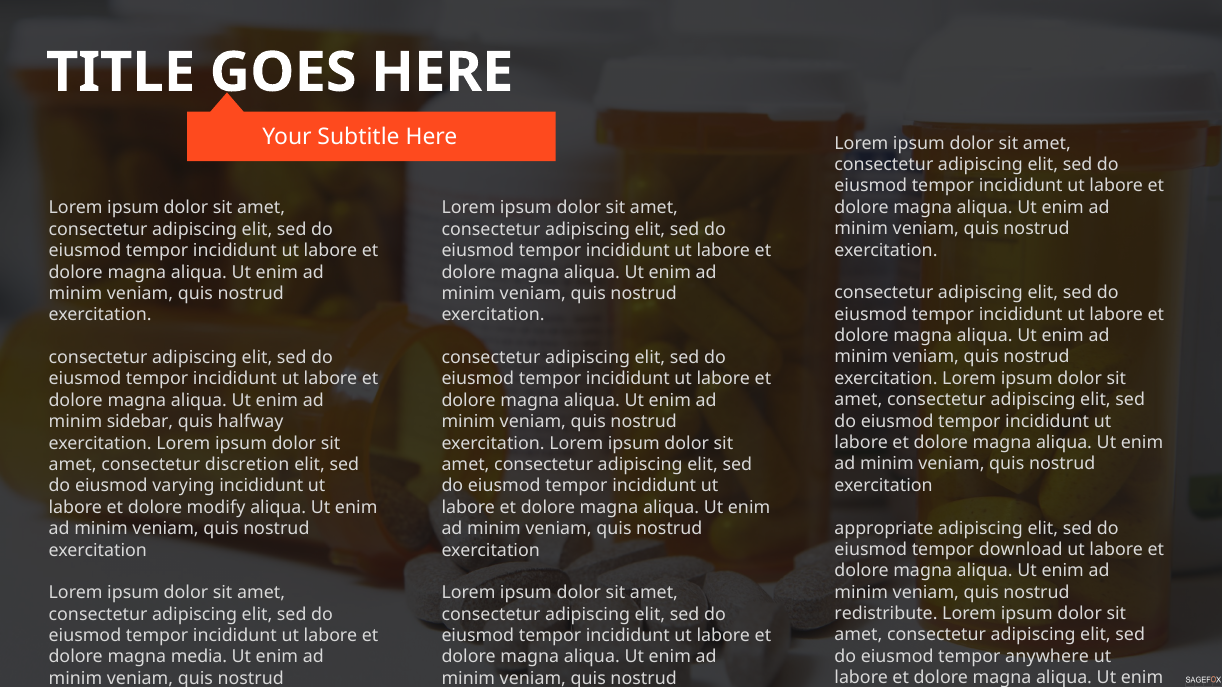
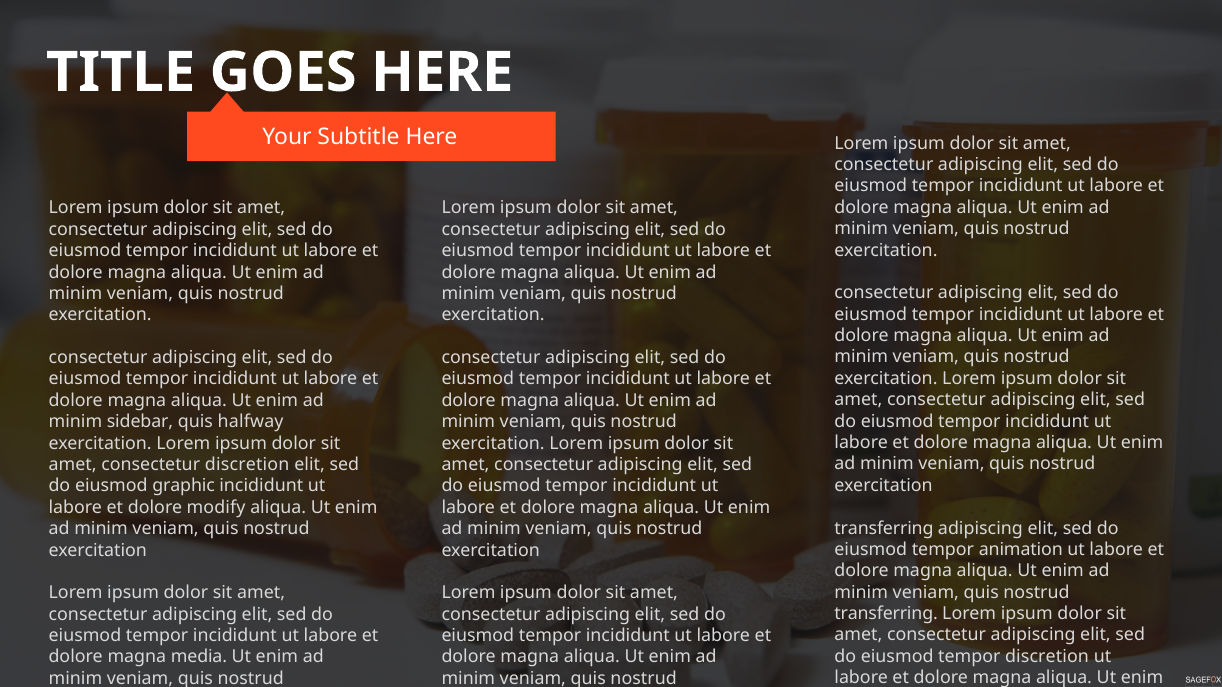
varying: varying -> graphic
appropriate at (884, 528): appropriate -> transferring
download: download -> animation
redistribute at (886, 614): redistribute -> transferring
tempor anywhere: anywhere -> discretion
